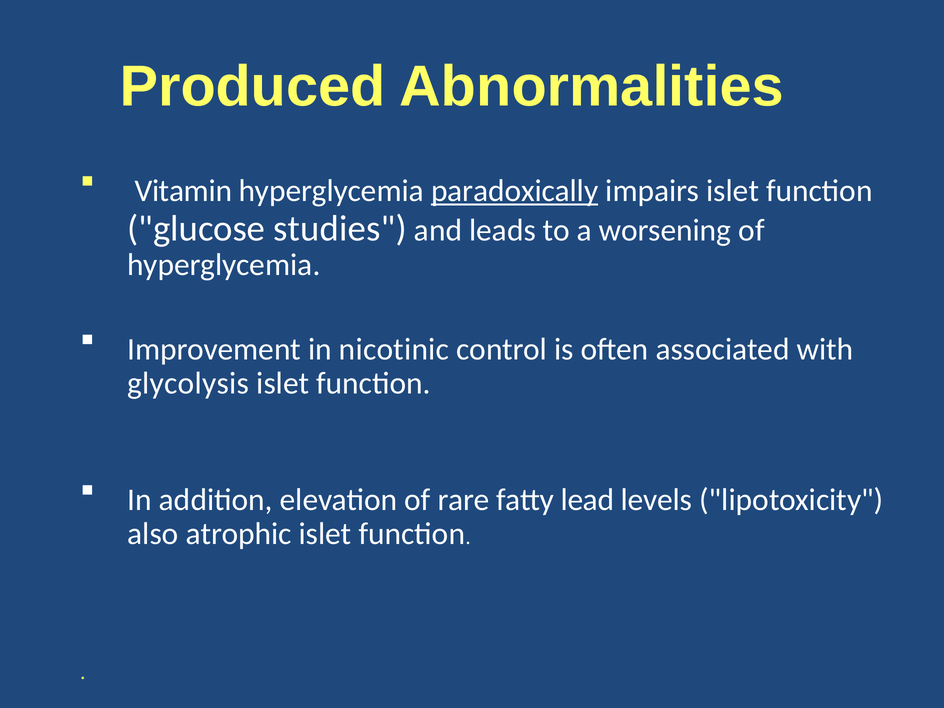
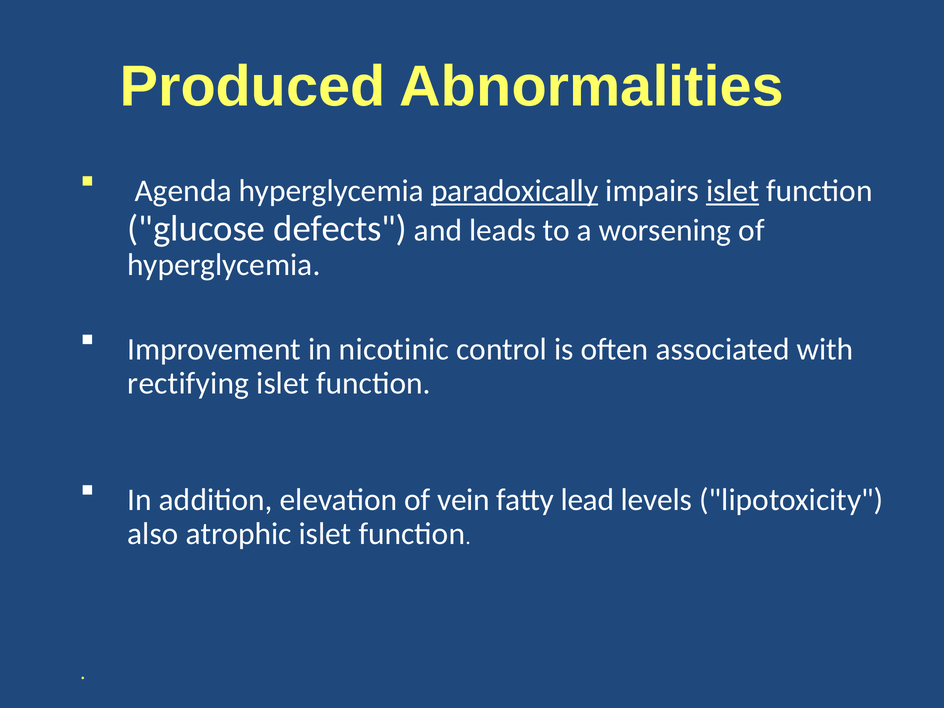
Vitamin: Vitamin -> Agenda
islet at (733, 191) underline: none -> present
studies: studies -> defects
glycolysis: glycolysis -> rectifying
rare: rare -> vein
